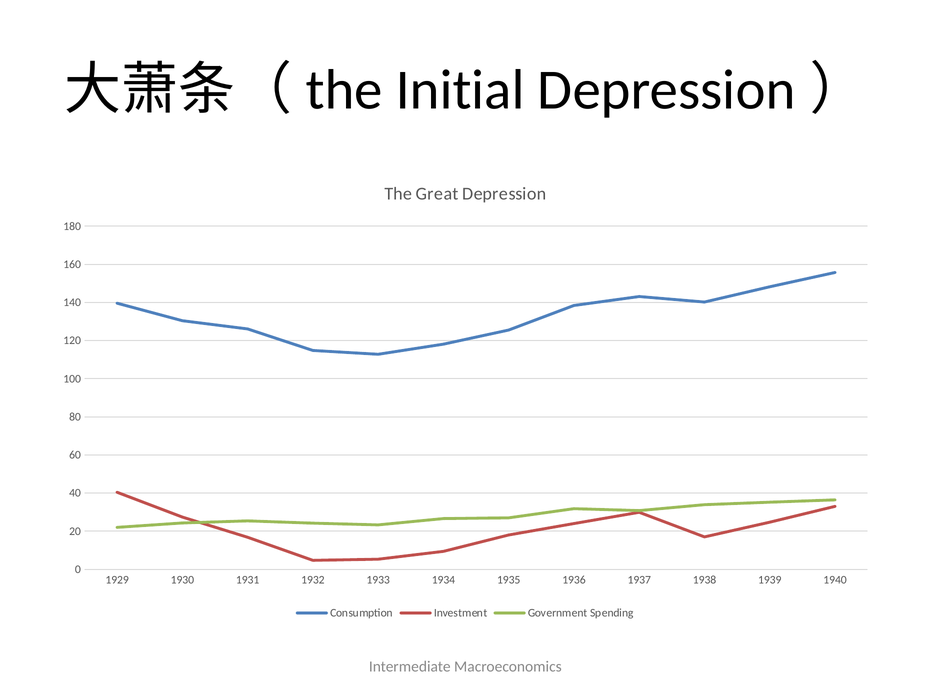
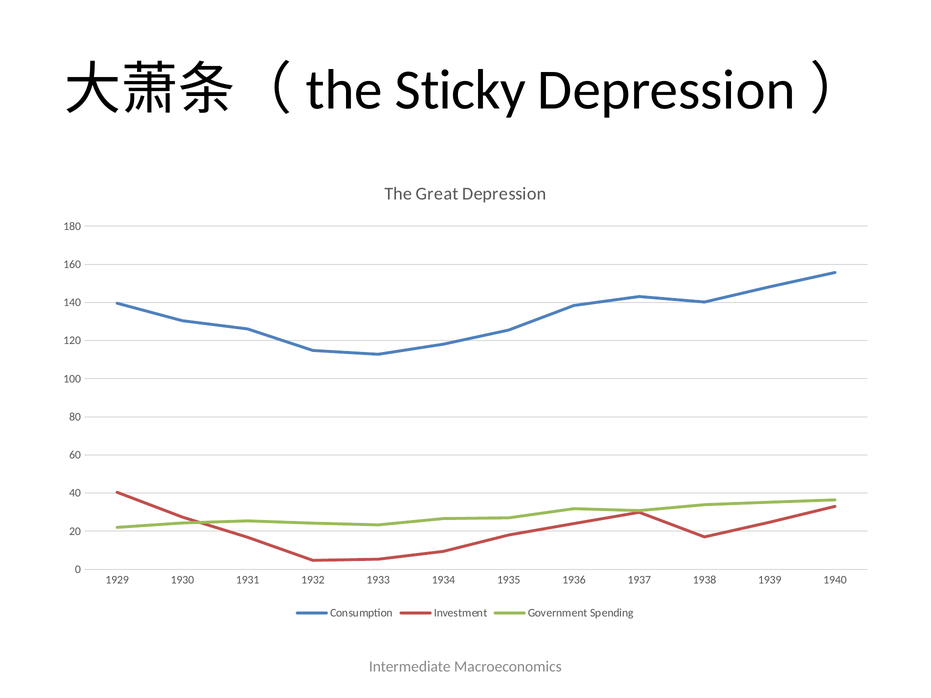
Initial: Initial -> Sticky
